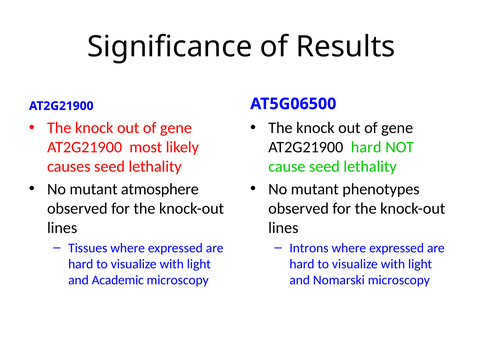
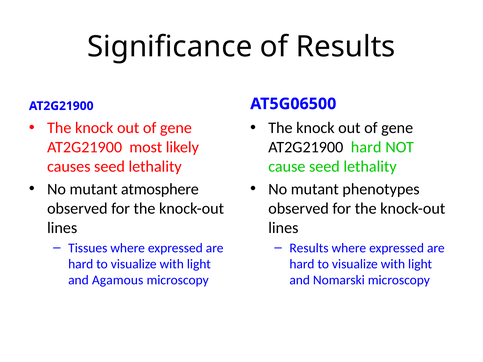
Introns at (309, 248): Introns -> Results
Academic: Academic -> Agamous
